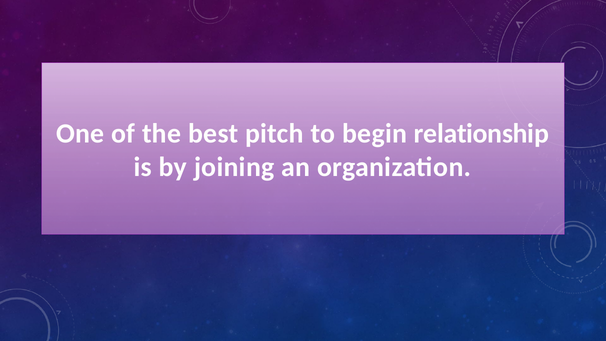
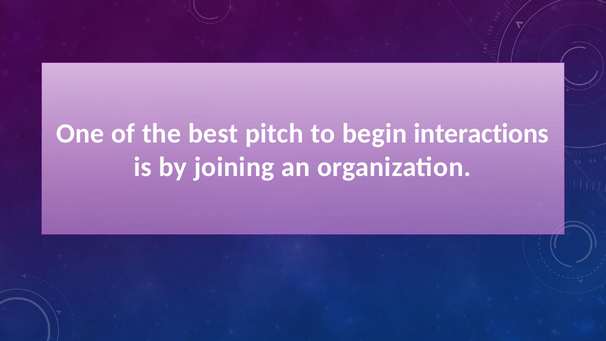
relationship: relationship -> interactions
